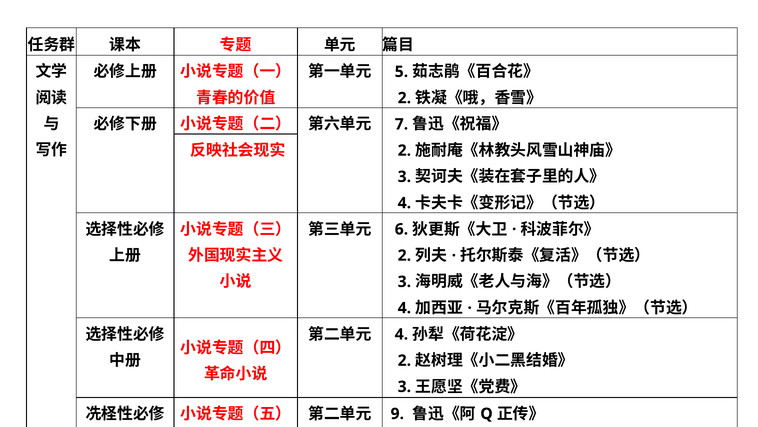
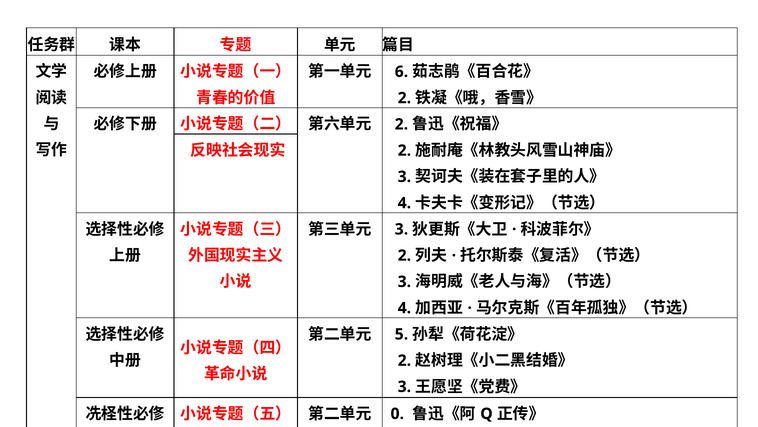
5: 5 -> 6
7 at (401, 124): 7 -> 2
6 at (401, 229): 6 -> 3
4 at (401, 334): 4 -> 5
9: 9 -> 0
